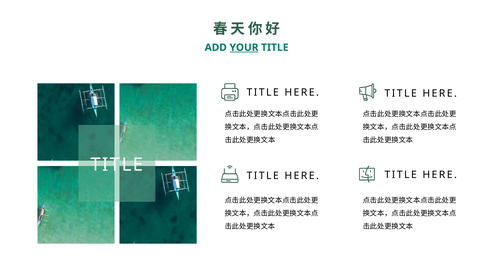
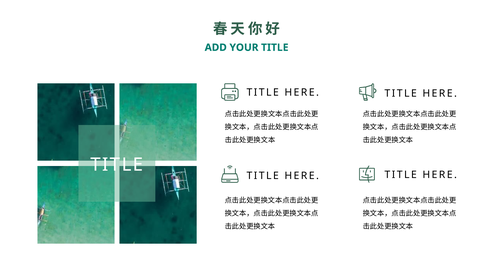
YOUR underline: present -> none
